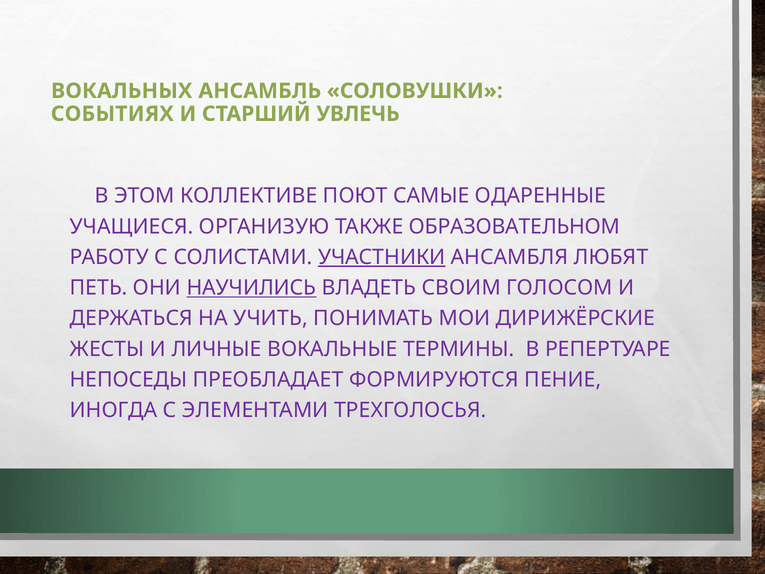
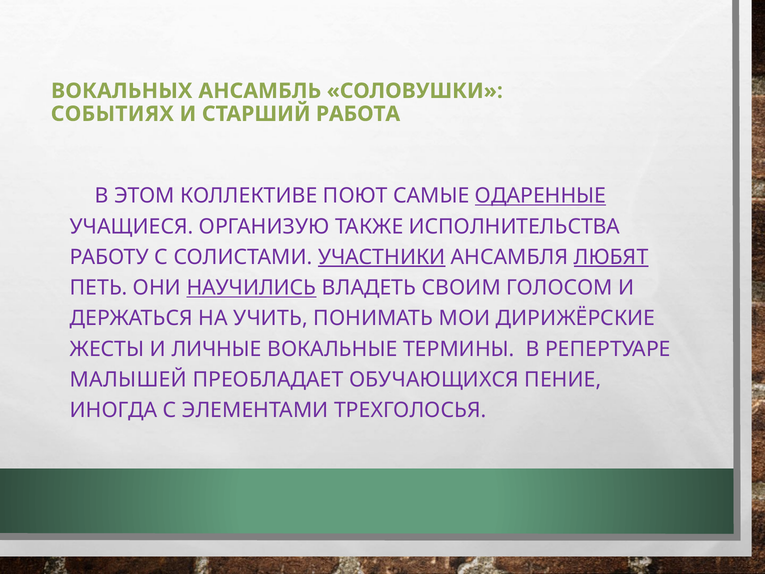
УВЛЕЧЬ: УВЛЕЧЬ -> РАБОТА
ОДАРЕННЫЕ underline: none -> present
ОБРАЗОВАТЕЛЬНОМ: ОБРАЗОВАТЕЛЬНОМ -> ИСПОЛНИТЕЛЬСТВА
ЛЮБЯТ underline: none -> present
НЕПОСЕДЫ: НЕПОСЕДЫ -> МАЛЫШЕЙ
ФОРМИРУЮТСЯ: ФОРМИРУЮТСЯ -> ОБУЧАЮЩИХСЯ
